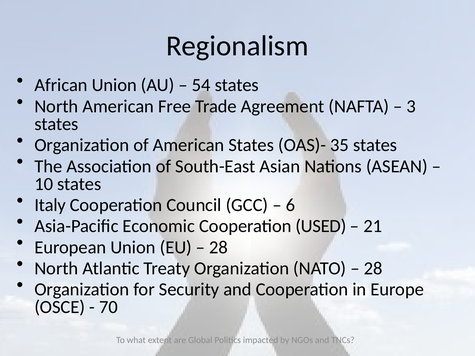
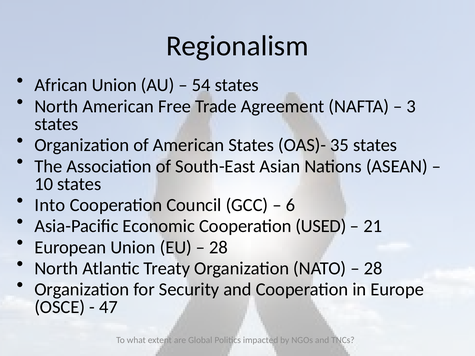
Italy: Italy -> Into
70: 70 -> 47
